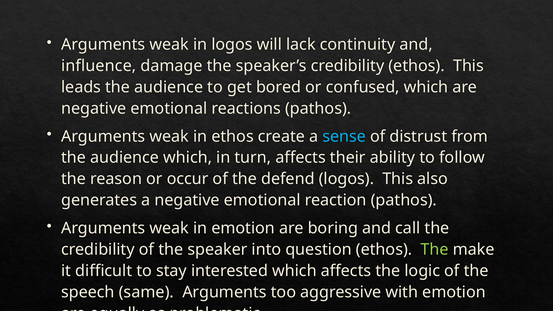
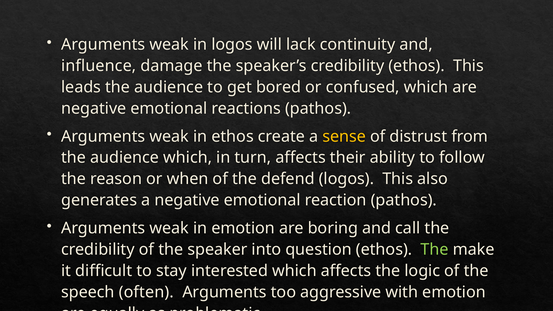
sense colour: light blue -> yellow
occur: occur -> when
same: same -> often
